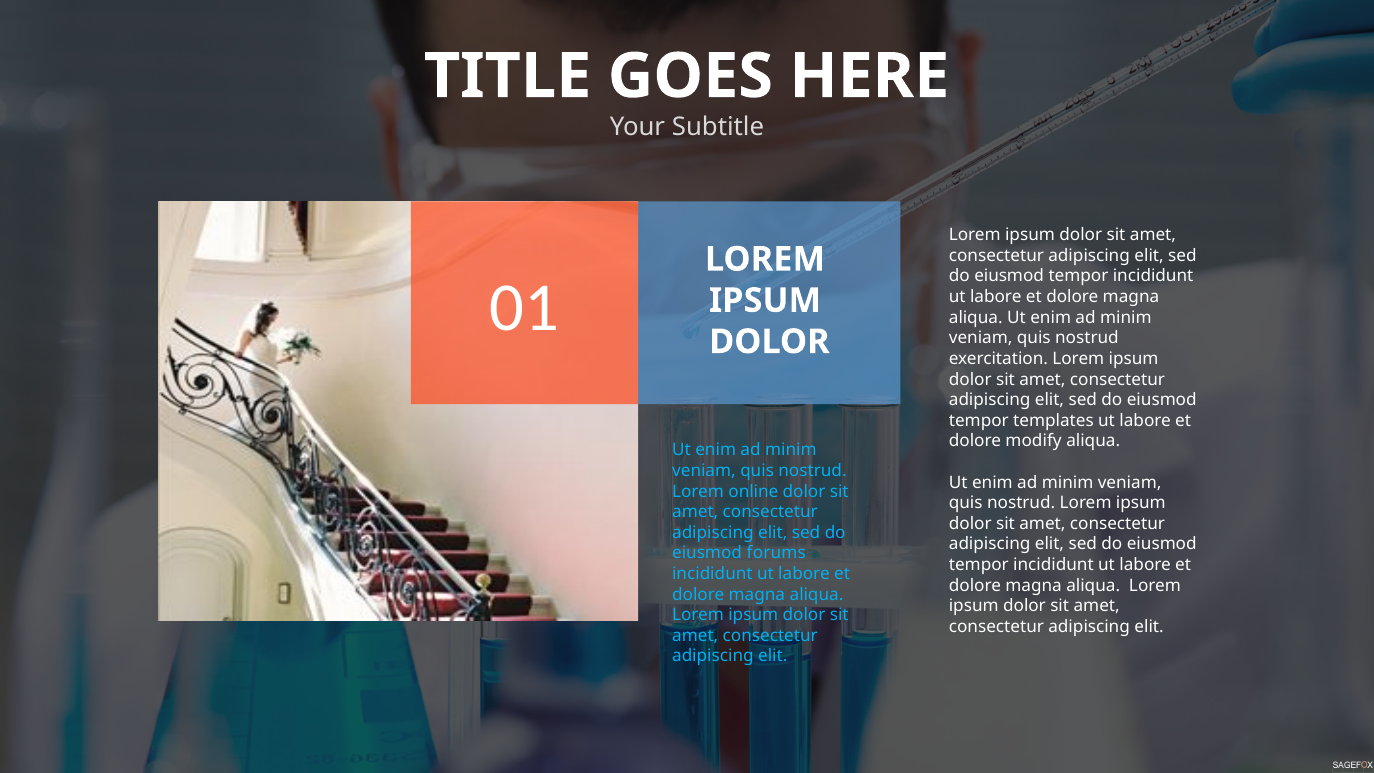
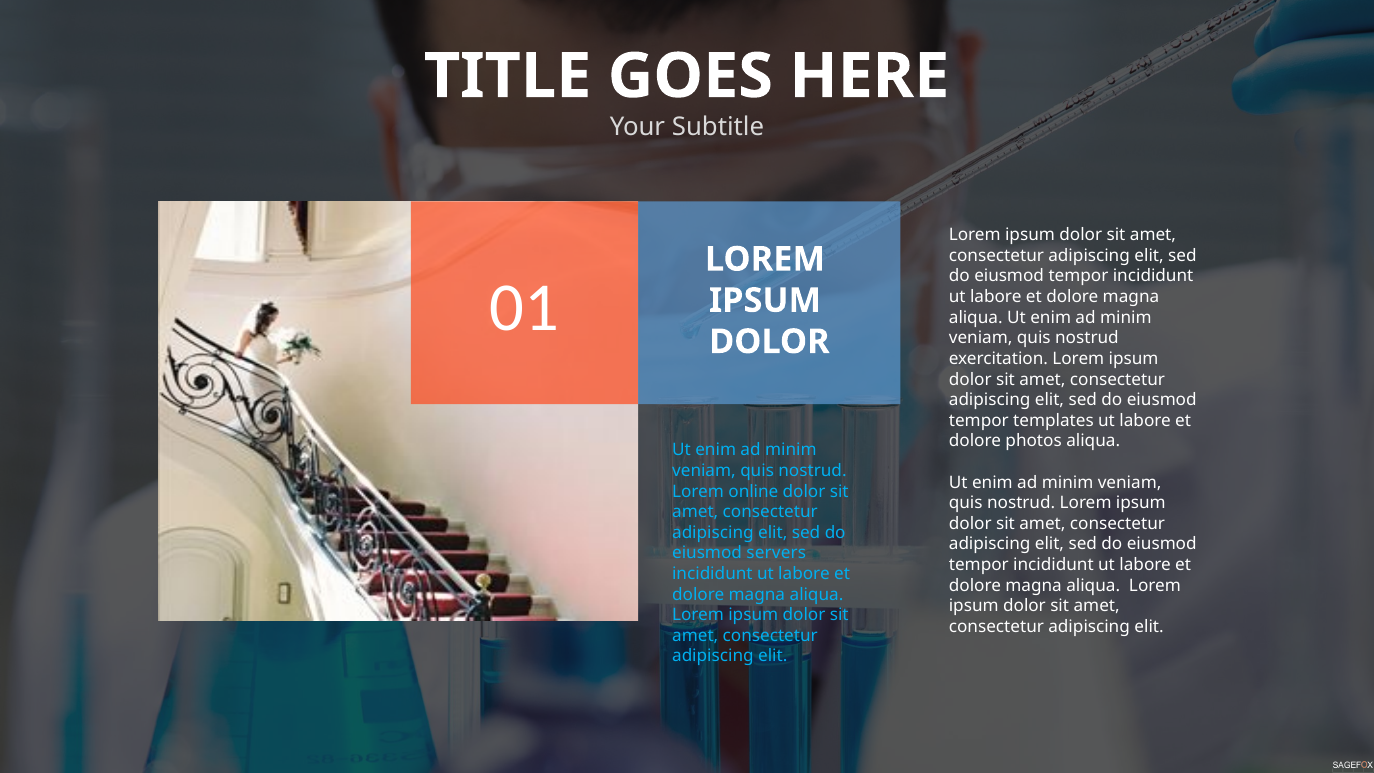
modify: modify -> photos
forums: forums -> servers
